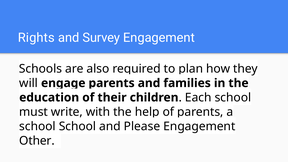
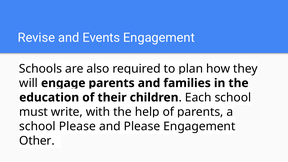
Rights: Rights -> Revise
Survey: Survey -> Events
School at (77, 126): School -> Please
